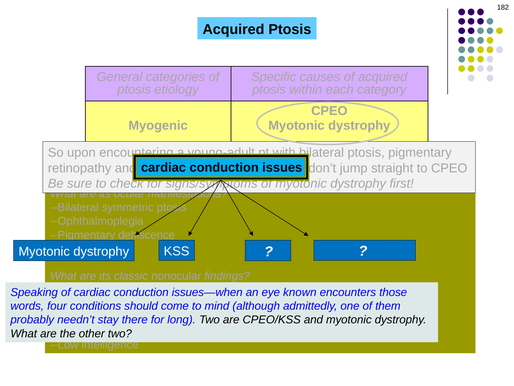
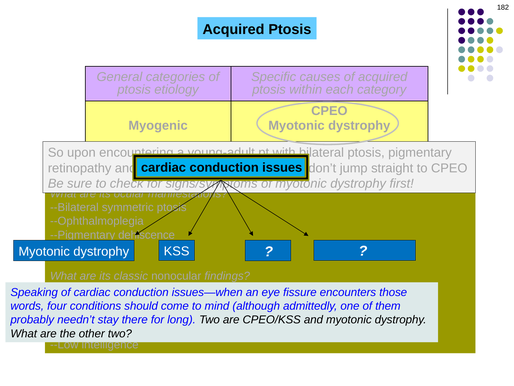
known: known -> fissure
